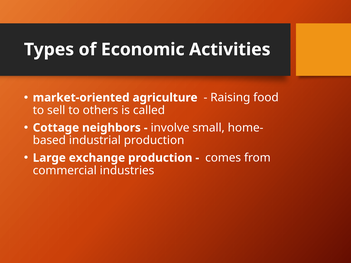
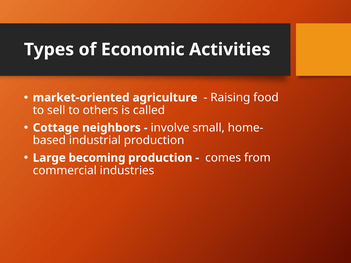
exchange: exchange -> becoming
